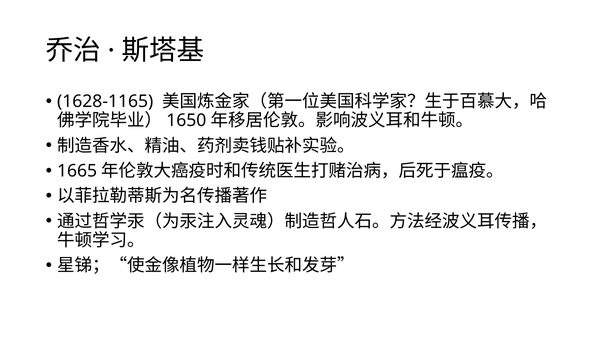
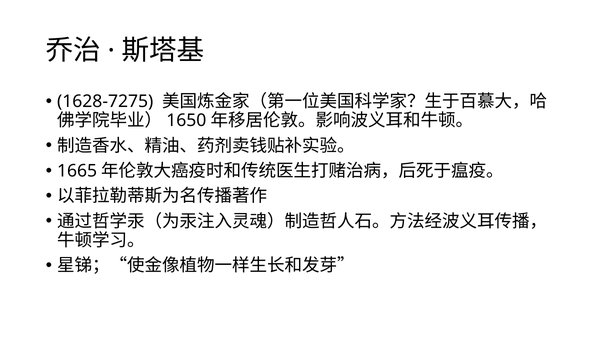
1628-1165: 1628-1165 -> 1628-7275
